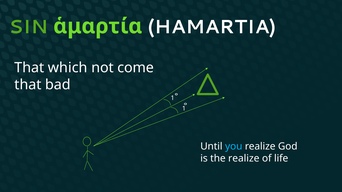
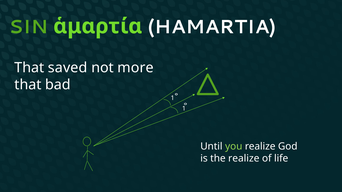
which: which -> saved
come: come -> more
you colour: light blue -> light green
